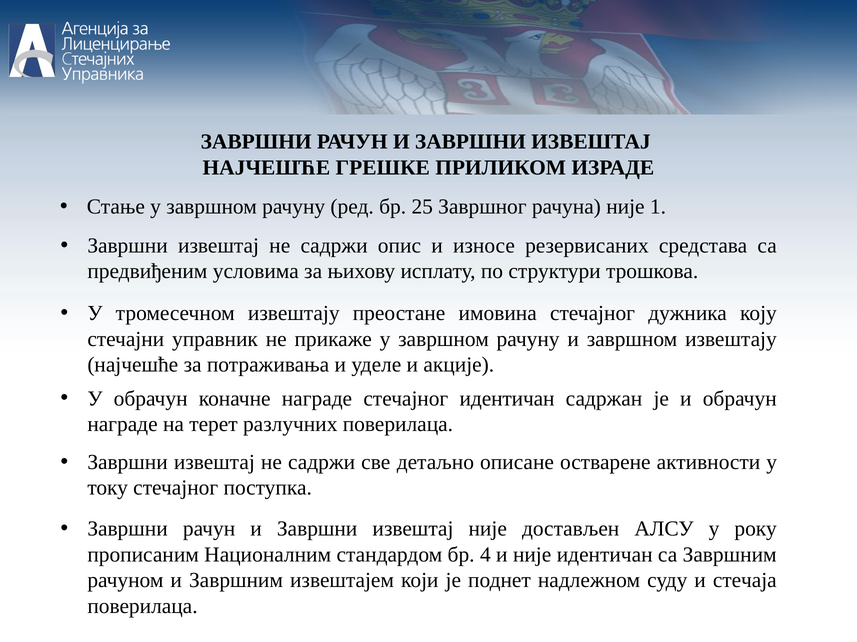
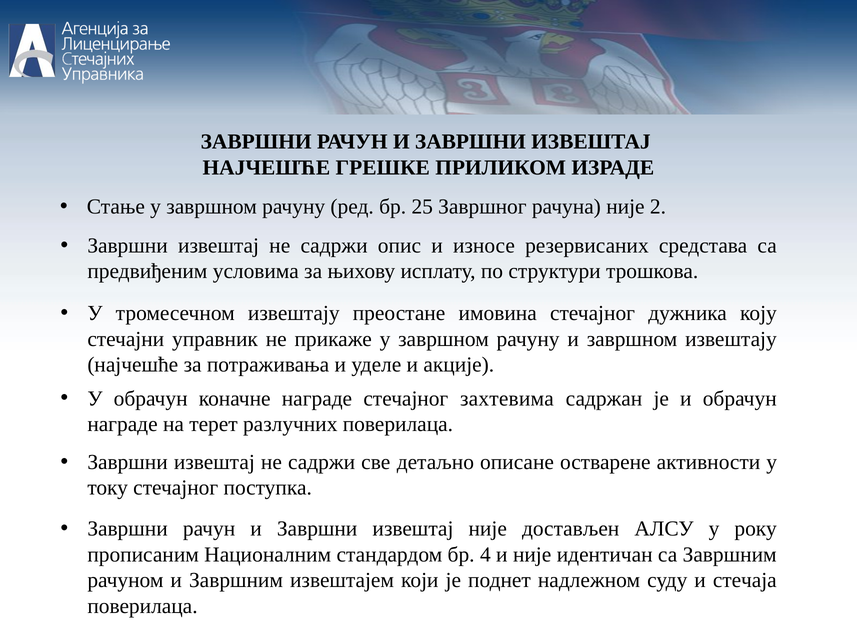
1: 1 -> 2
стечајног идентичан: идентичан -> захтевима
